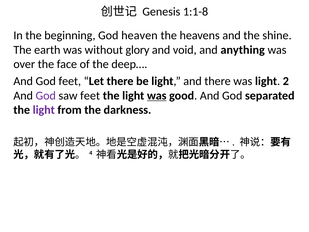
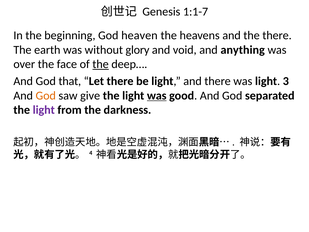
1:1-8: 1:1-8 -> 1:1-7
the shine: shine -> there
the at (101, 64) underline: none -> present
God feet: feet -> that
2: 2 -> 3
God at (46, 95) colour: purple -> orange
saw feet: feet -> give
